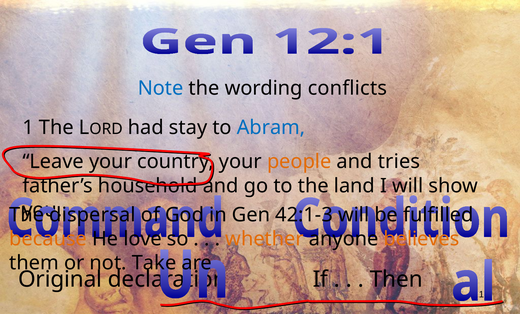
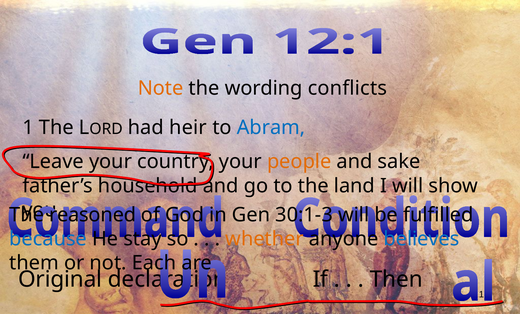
Note colour: blue -> orange
stay: stay -> heir
tries: tries -> sake
dispersal: dispersal -> reasoned
42:1-3: 42:1-3 -> 30:1-3
because colour: orange -> blue
love: love -> stay
believes colour: orange -> blue
Take: Take -> Each
